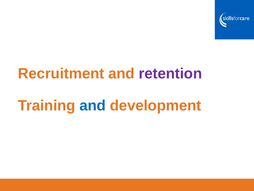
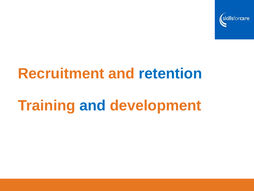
retention colour: purple -> blue
